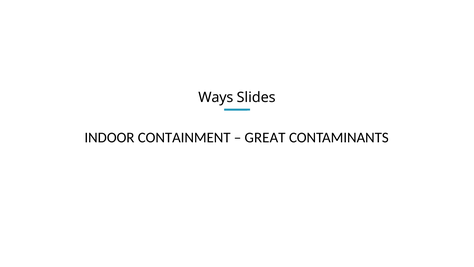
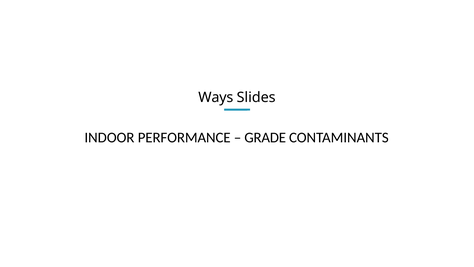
CONTAINMENT: CONTAINMENT -> PERFORMANCE
GREAT: GREAT -> GRADE
